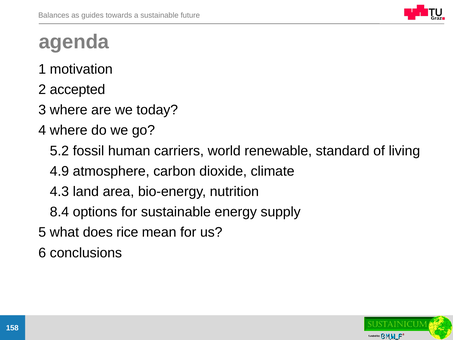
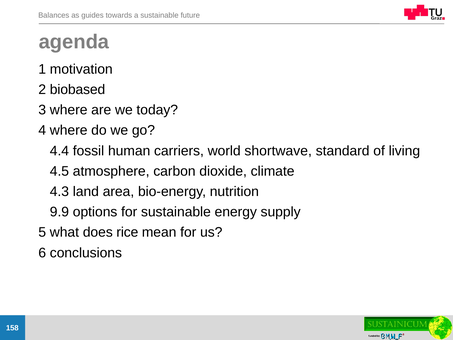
accepted: accepted -> biobased
5.2: 5.2 -> 4.4
renewable: renewable -> shortwave
4.9: 4.9 -> 4.5
8.4: 8.4 -> 9.9
